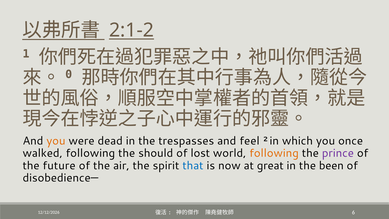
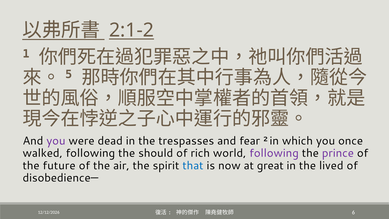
0: 0 -> 5
you at (56, 141) colour: orange -> purple
feel: feel -> fear
lost: lost -> rich
following at (274, 153) colour: orange -> purple
been: been -> lived
